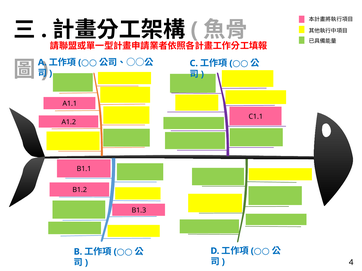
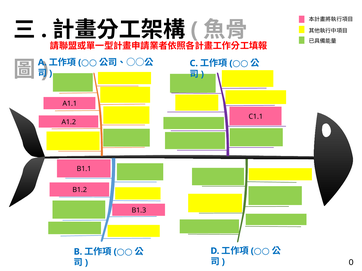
4: 4 -> 0
